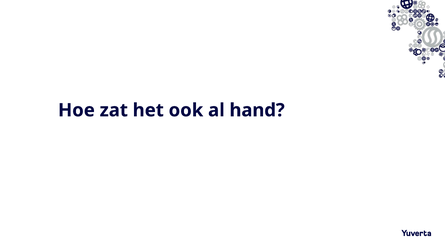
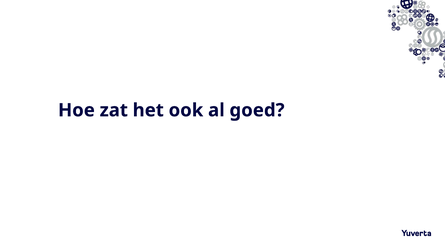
hand: hand -> goed
